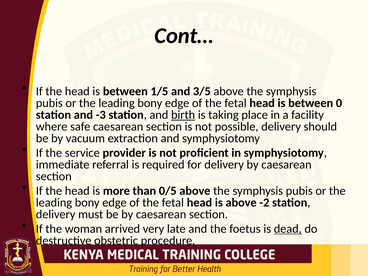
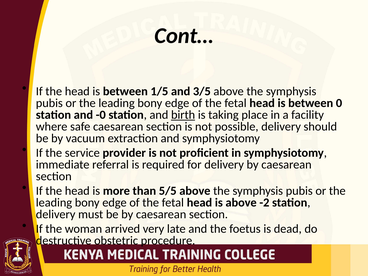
-3: -3 -> -0
0/5: 0/5 -> 5/5
dead underline: present -> none
